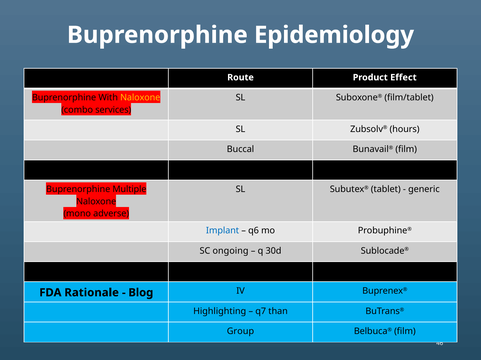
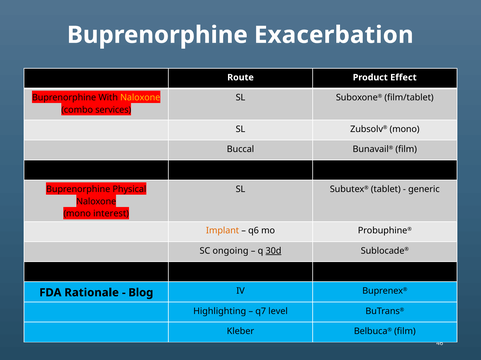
Epidemiology: Epidemiology -> Exacerbation
Zubsolv® hours: hours -> mono
Multiple: Multiple -> Physical
adverse: adverse -> interest
Implant colour: blue -> orange
30d underline: none -> present
than: than -> level
Group: Group -> Kleber
